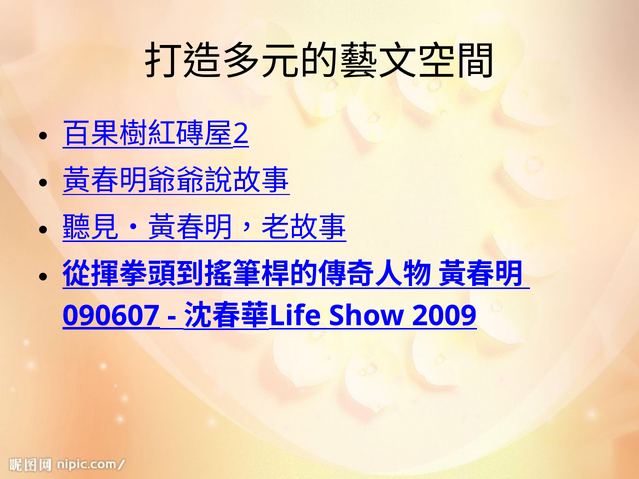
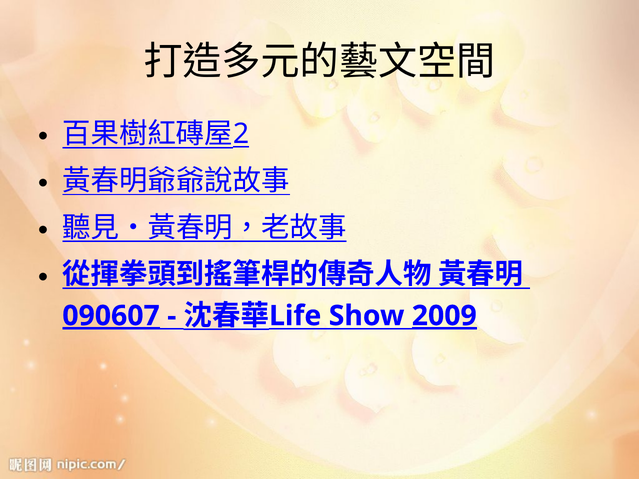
2009 underline: none -> present
